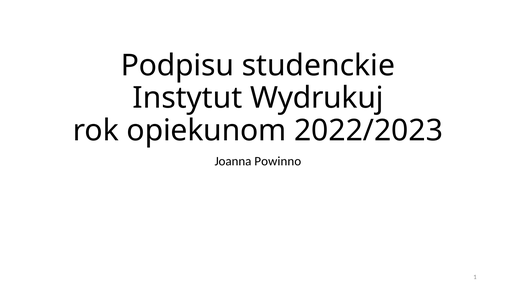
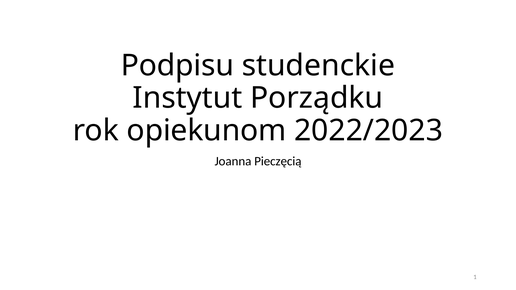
Wydrukuj: Wydrukuj -> Porządku
Powinno: Powinno -> Pieczęcią
